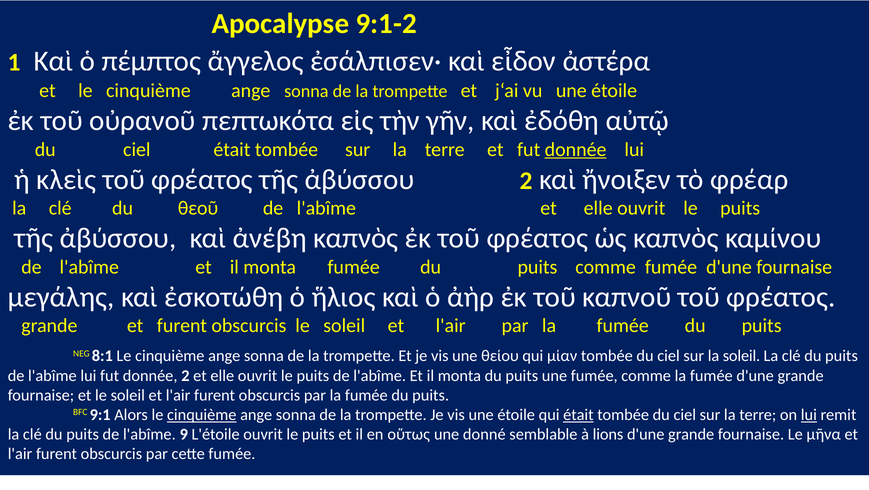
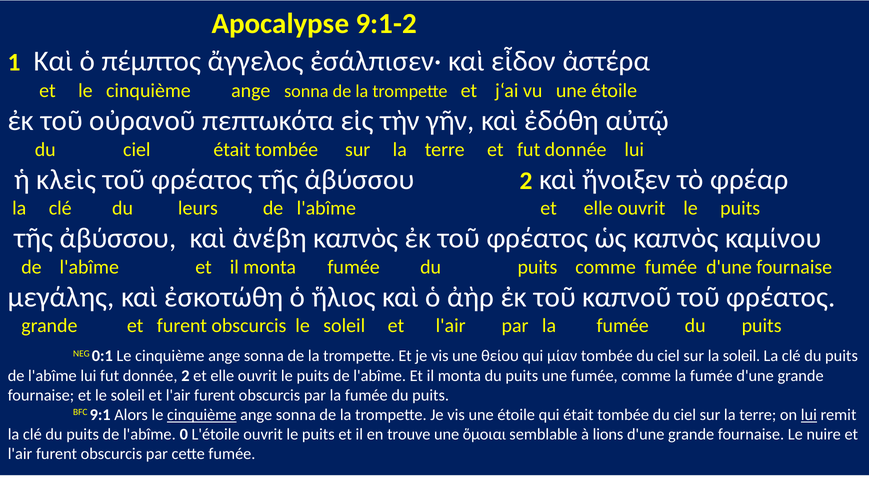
donnée at (576, 149) underline: present -> none
θεοῦ: θεοῦ -> leurs
8:1: 8:1 -> 0:1
était at (578, 415) underline: present -> none
9: 9 -> 0
οὕτως: οὕτως -> trouve
donné: donné -> ὅμοιαι
μῆνα: μῆνα -> nuire
